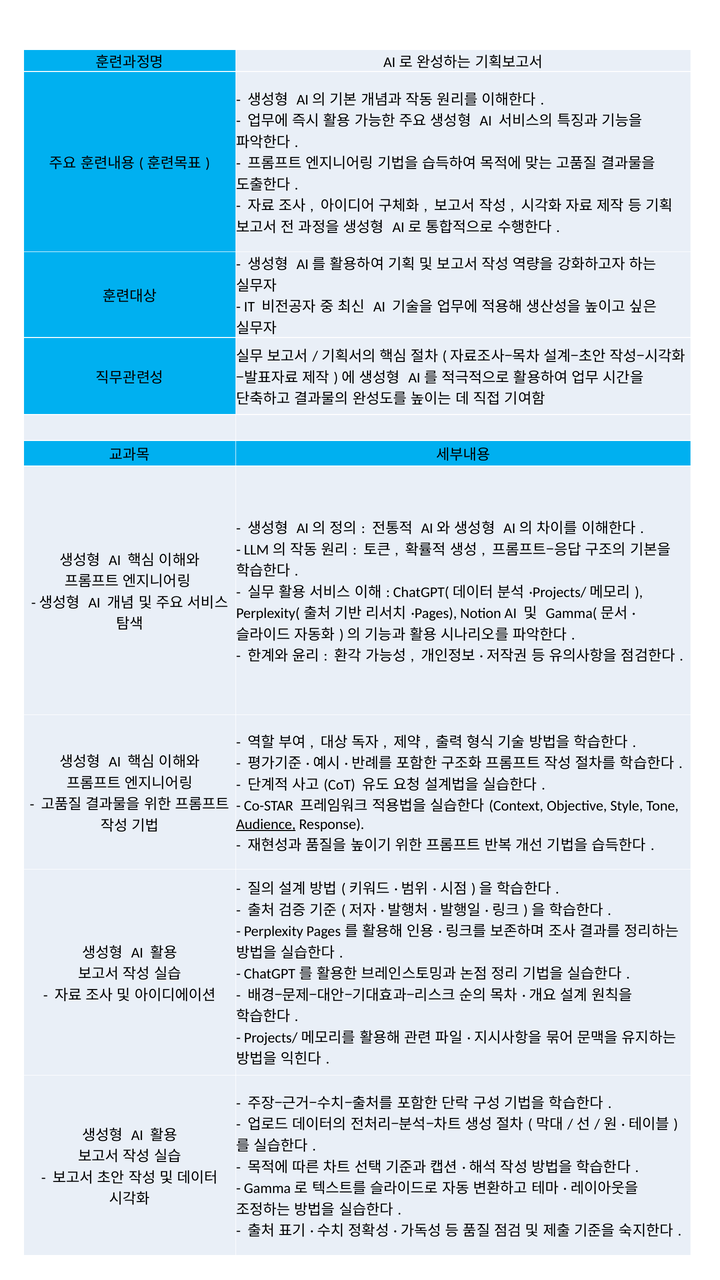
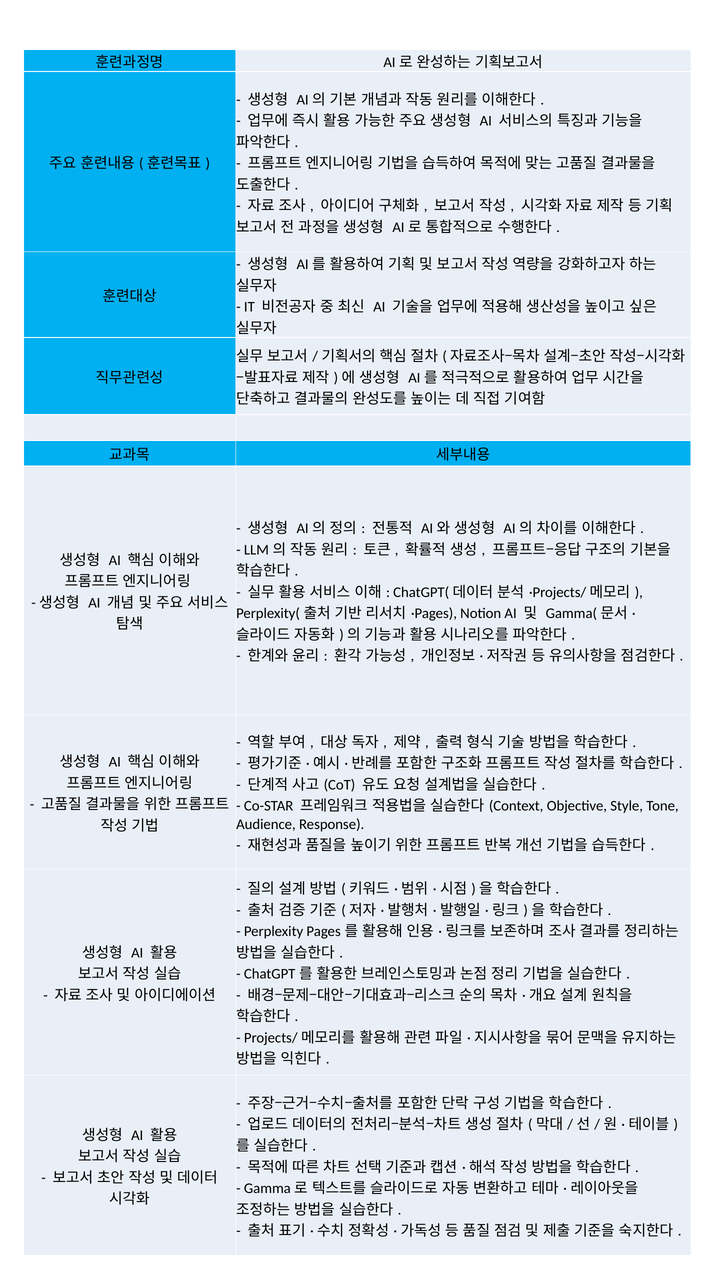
Audience underline: present -> none
